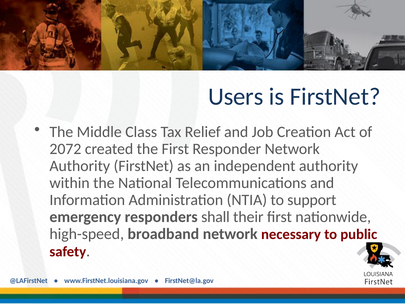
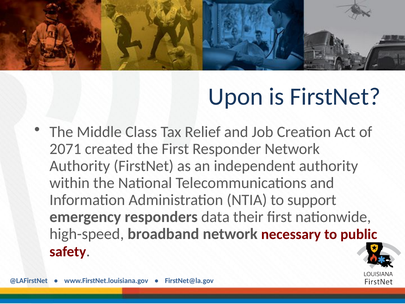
Users: Users -> Upon
2072: 2072 -> 2071
shall: shall -> data
